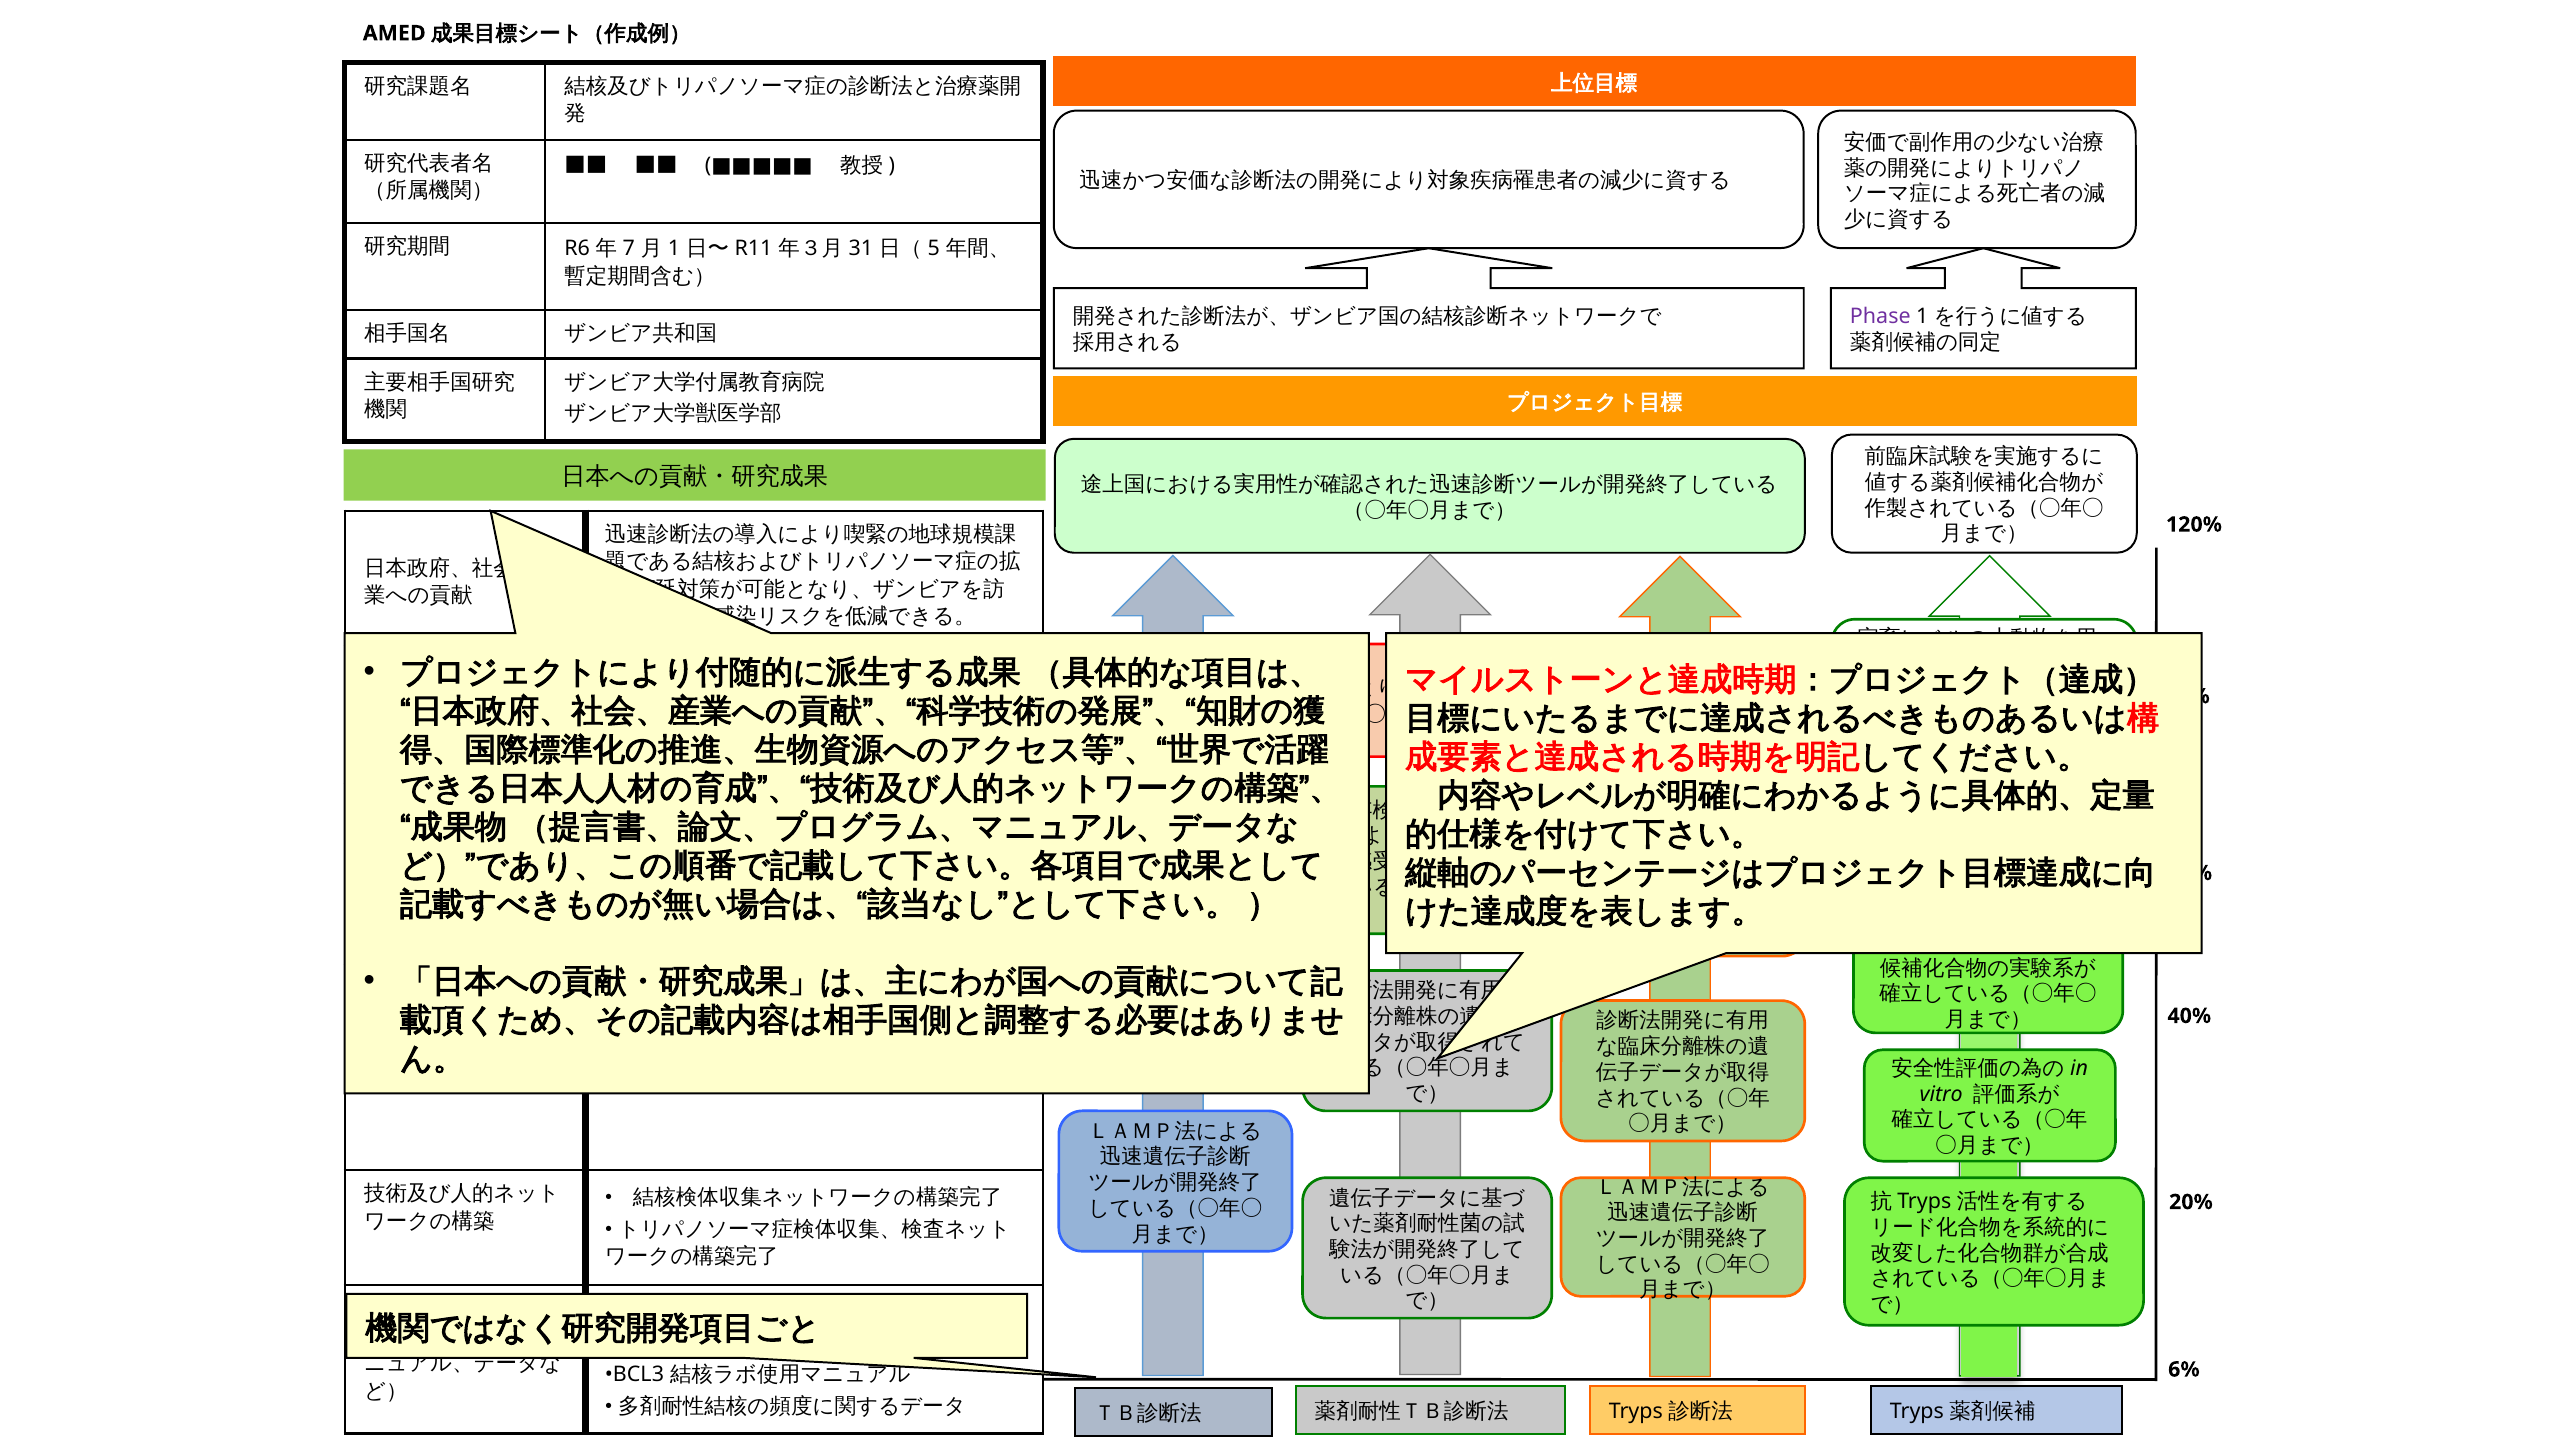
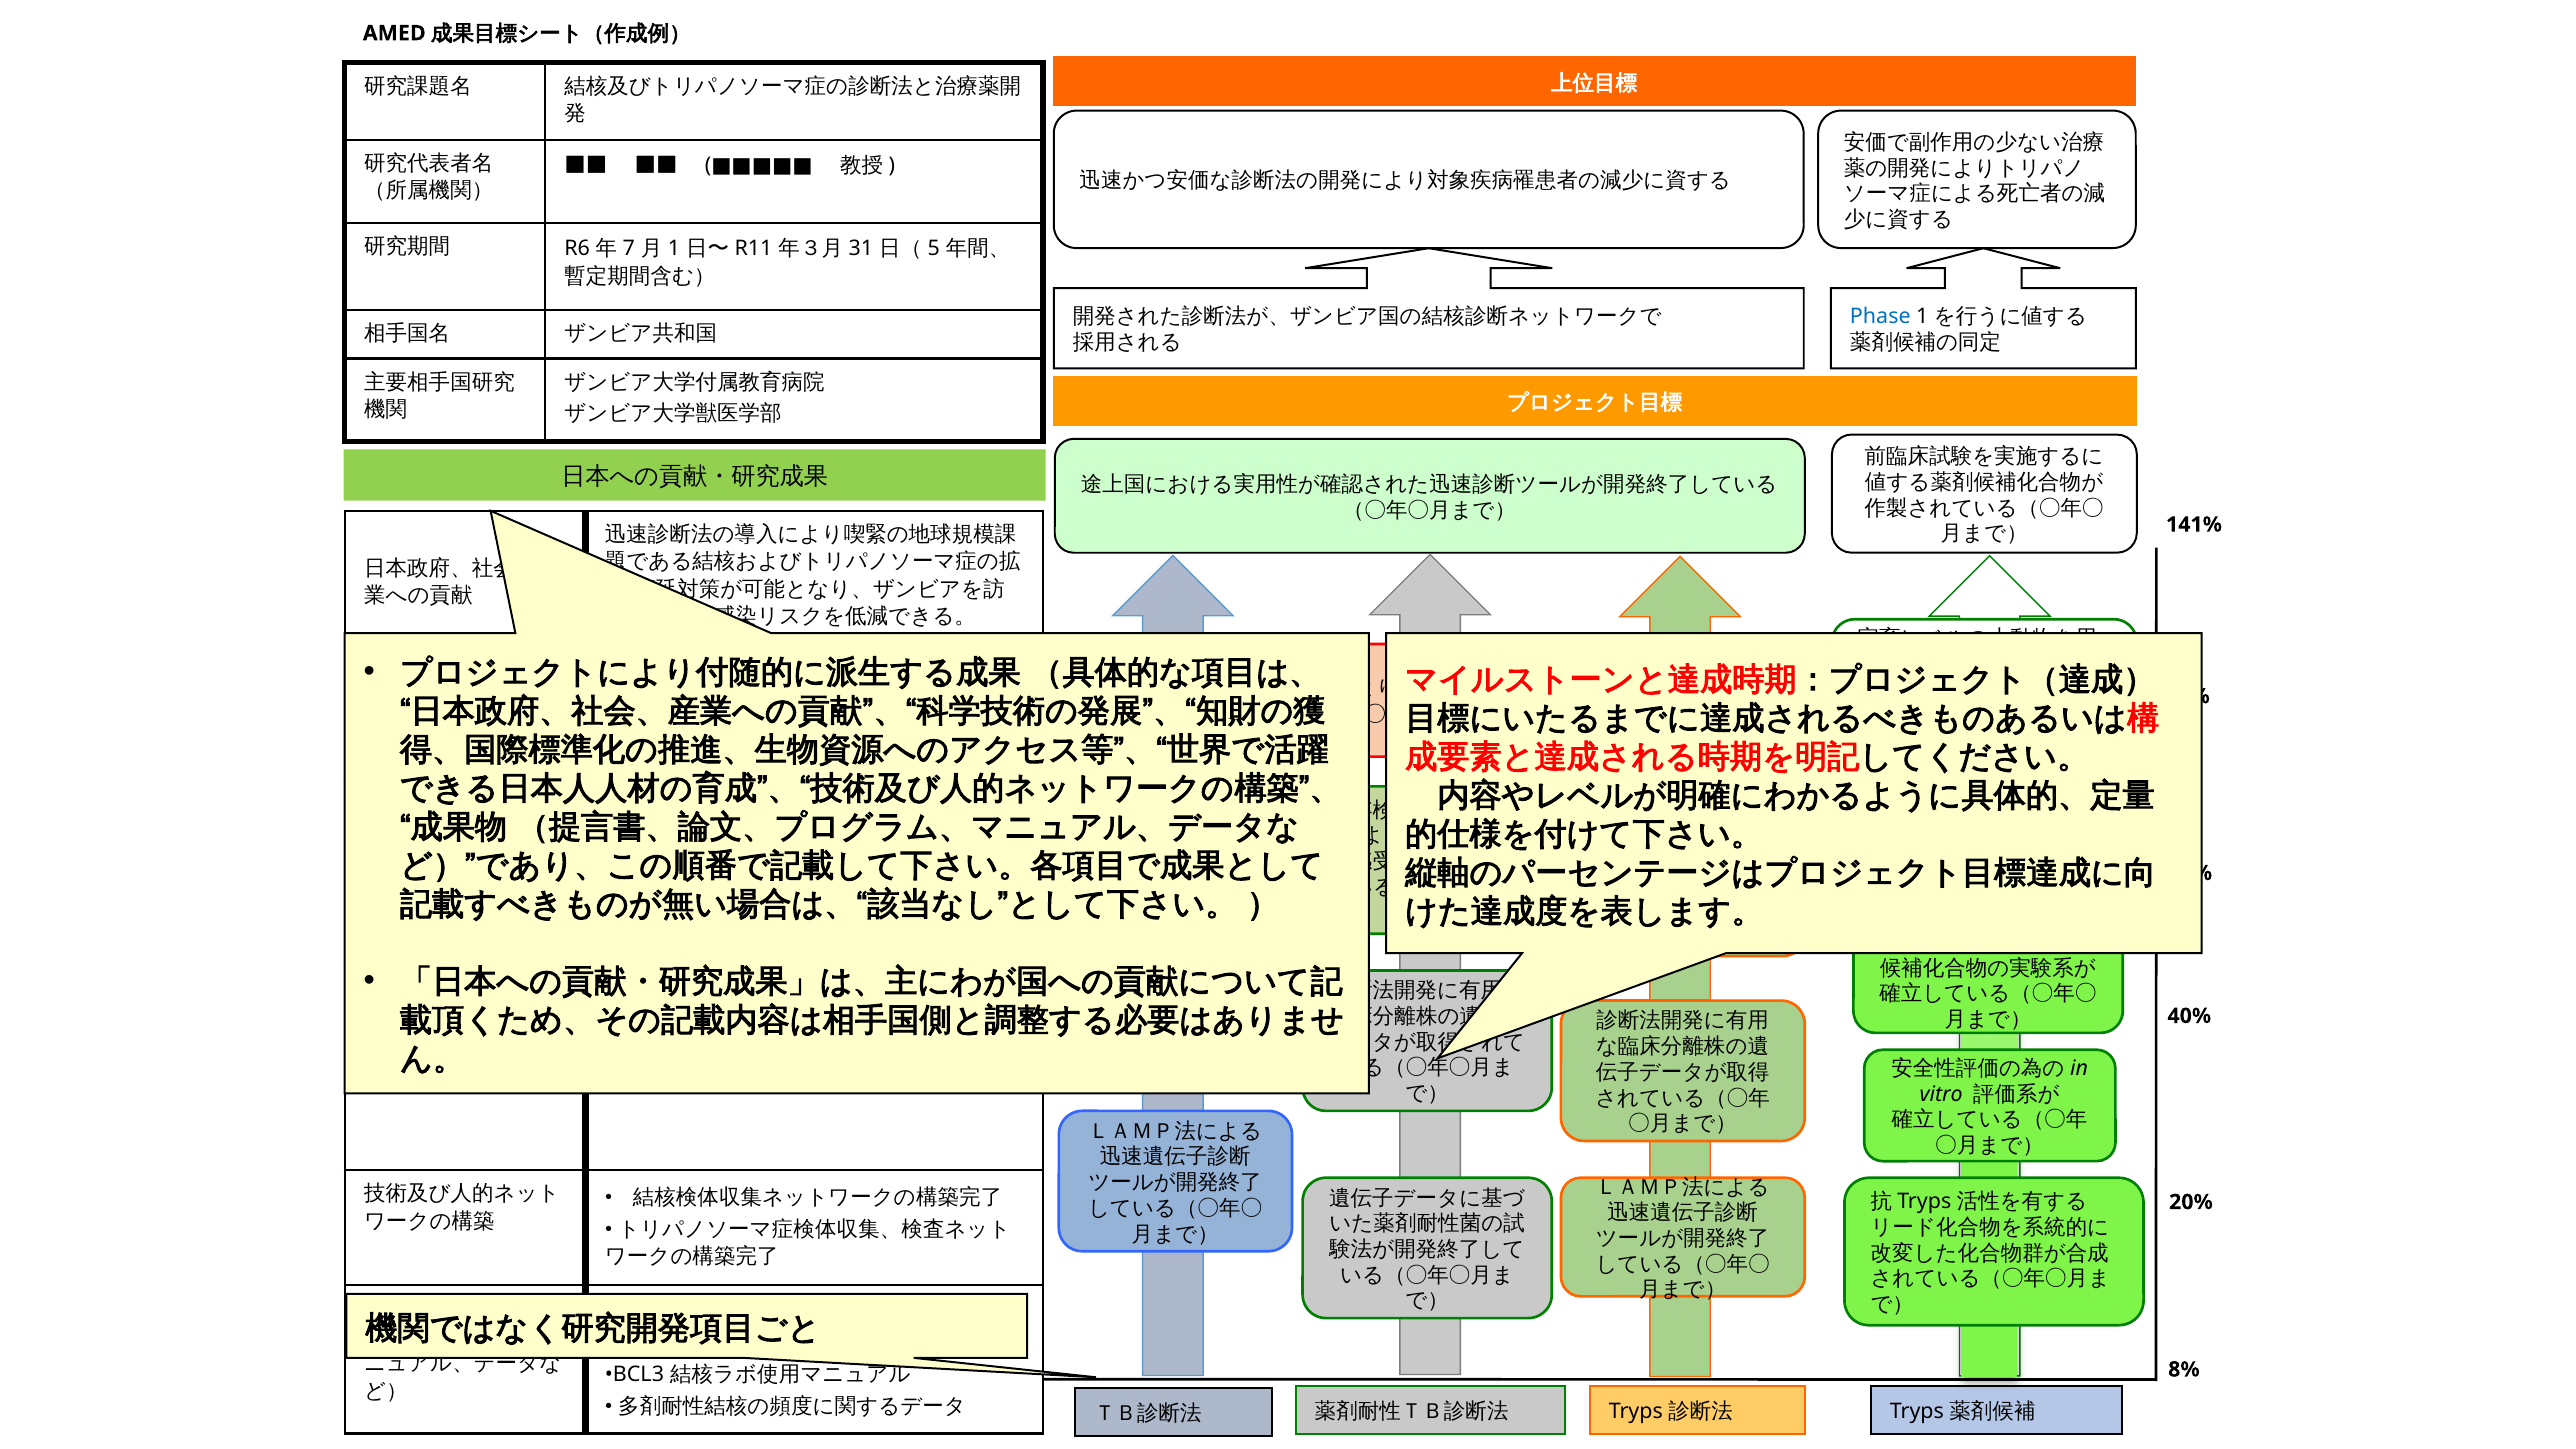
Phase colour: purple -> blue
120%: 120% -> 141%
6%: 6% -> 8%
